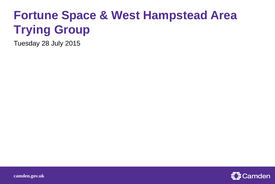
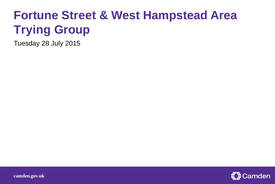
Space: Space -> Street
